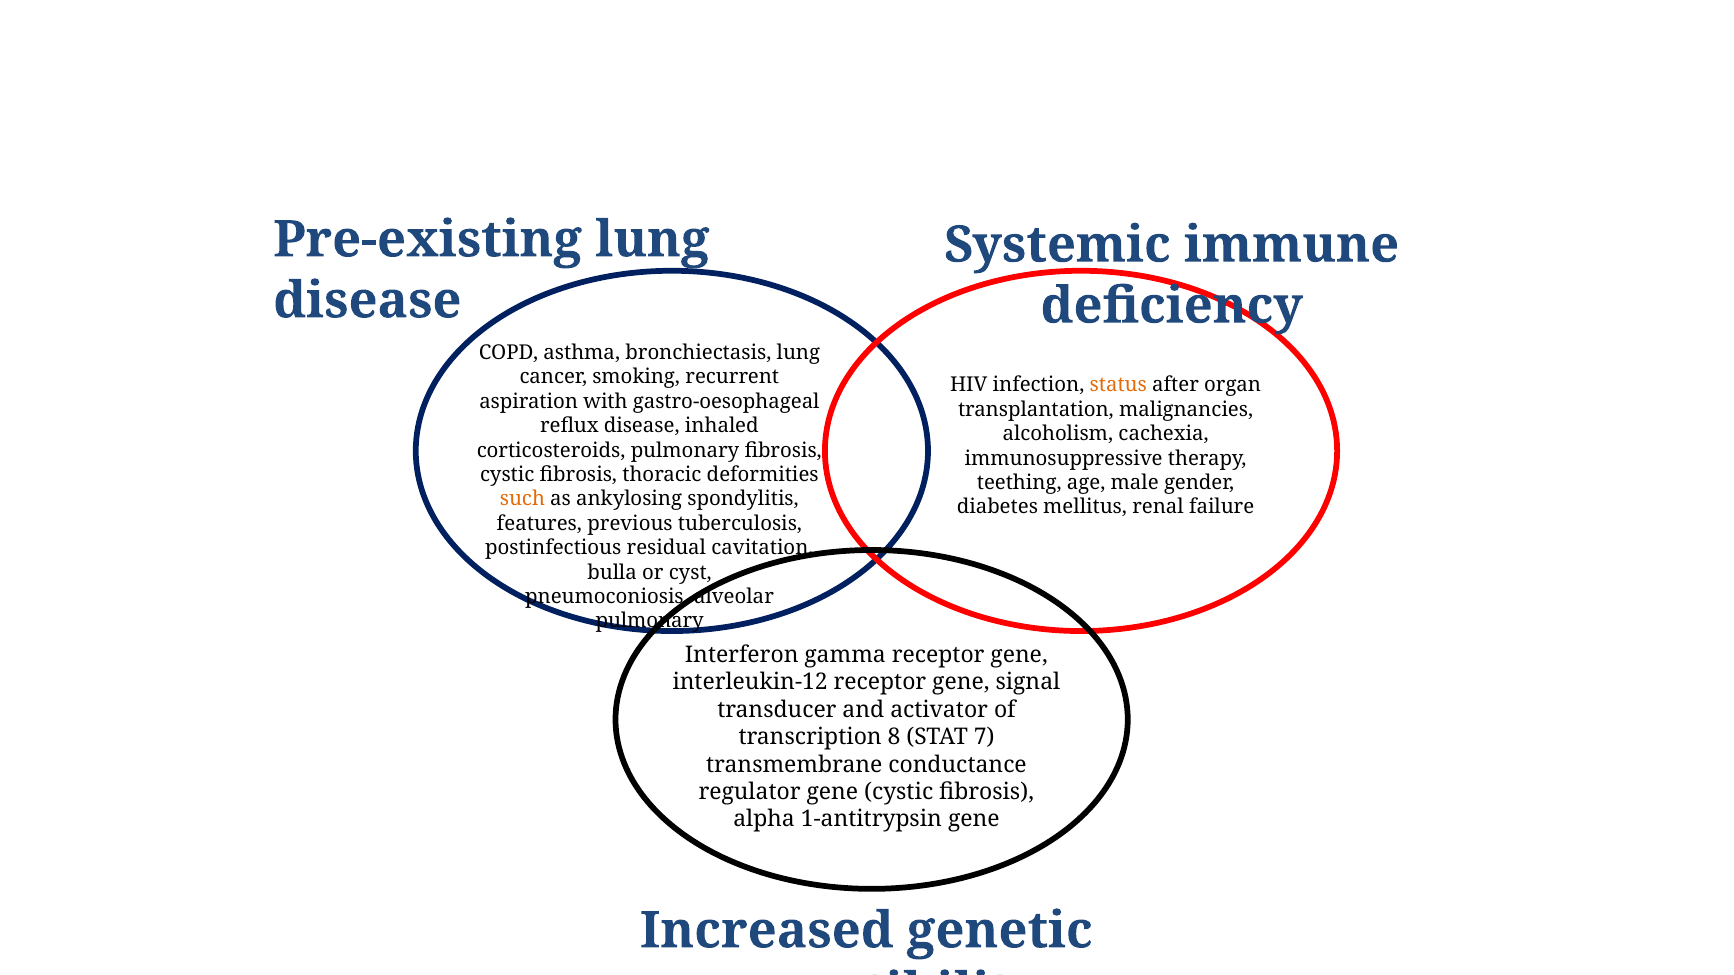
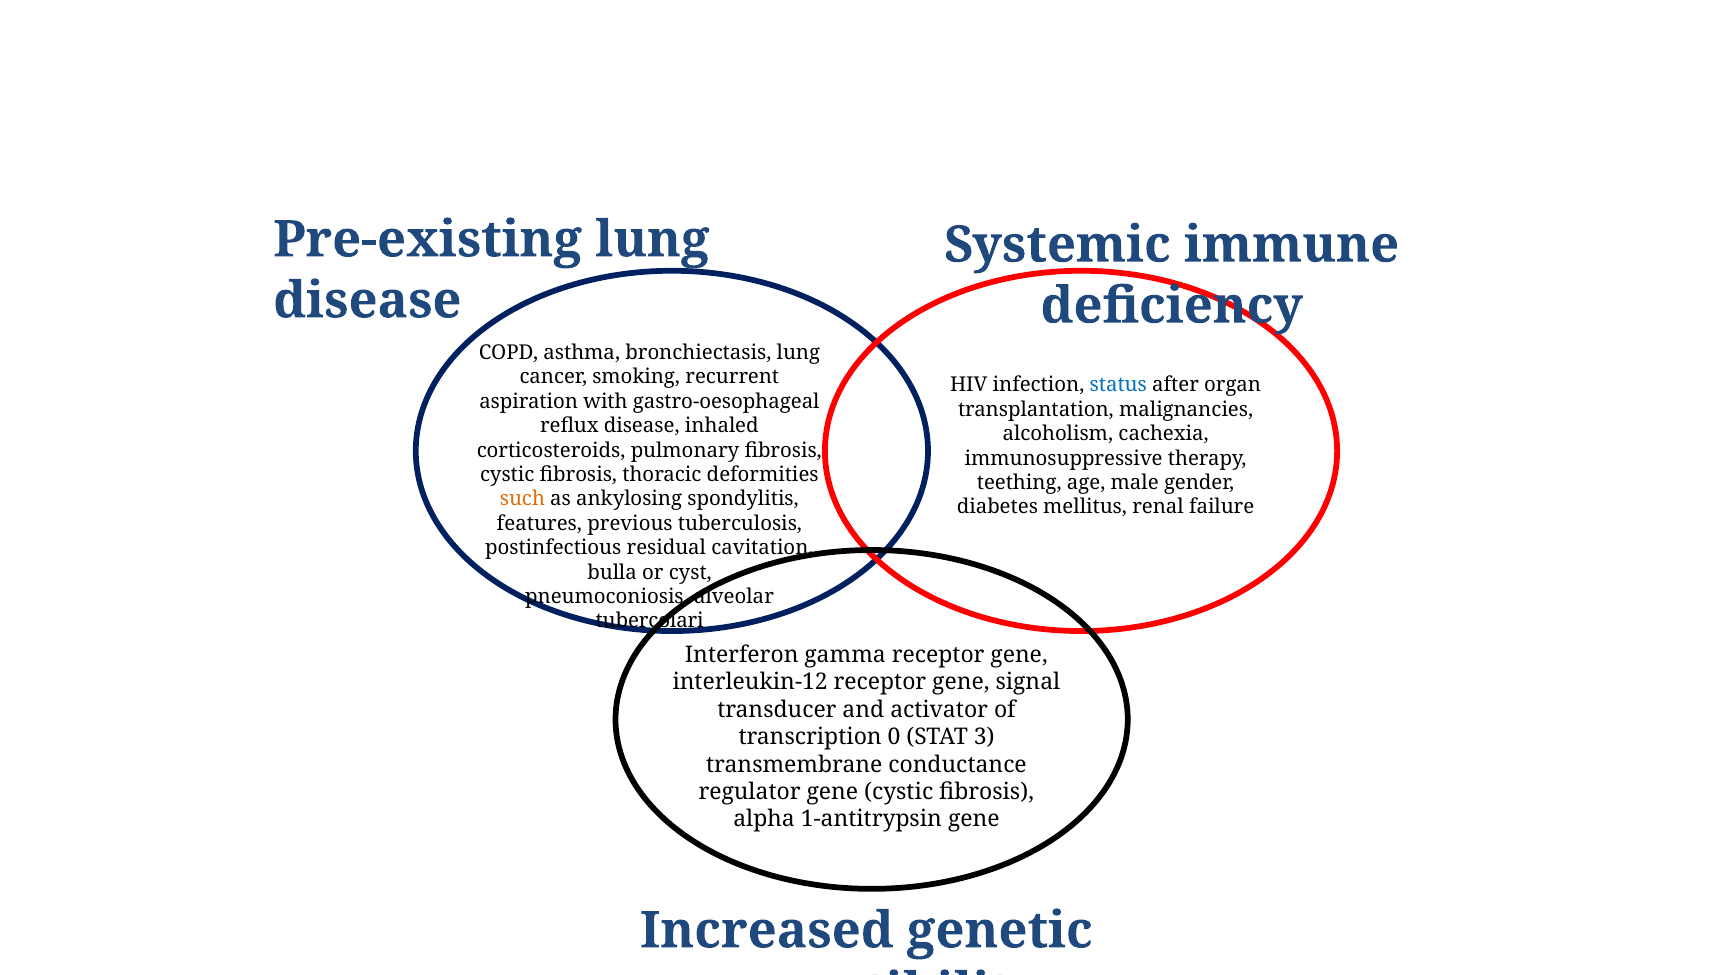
status colour: orange -> blue
pulmonary at (650, 622): pulmonary -> tubercolari
8: 8 -> 0
7: 7 -> 3
